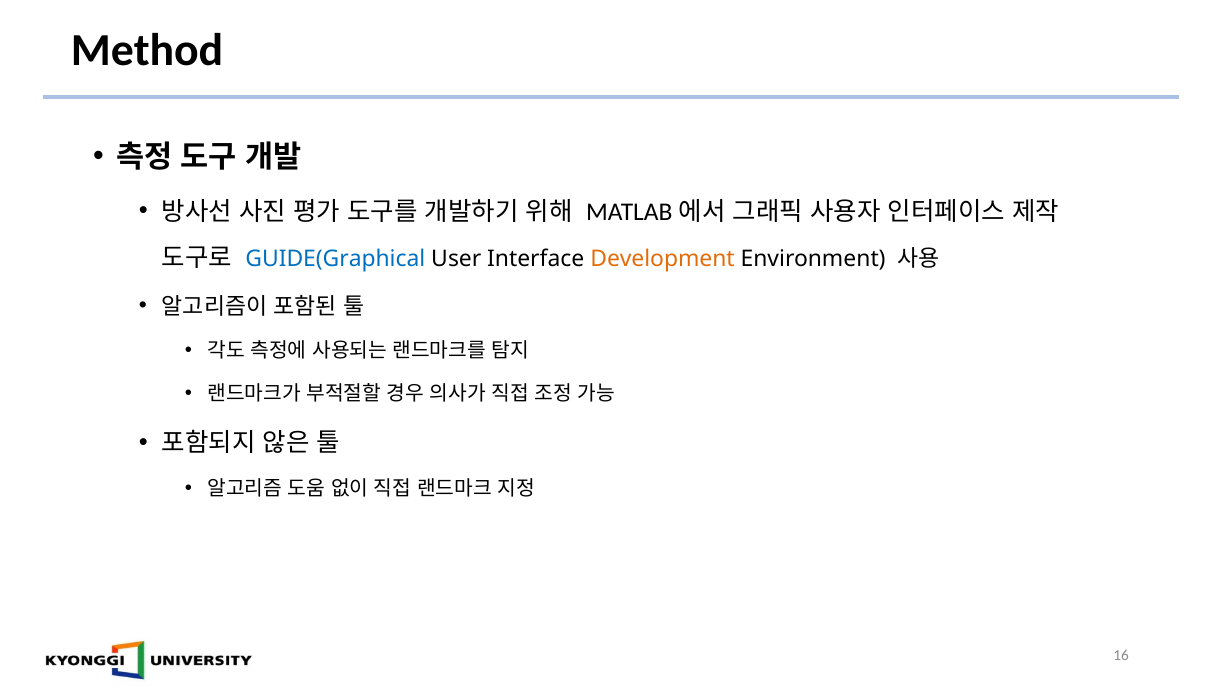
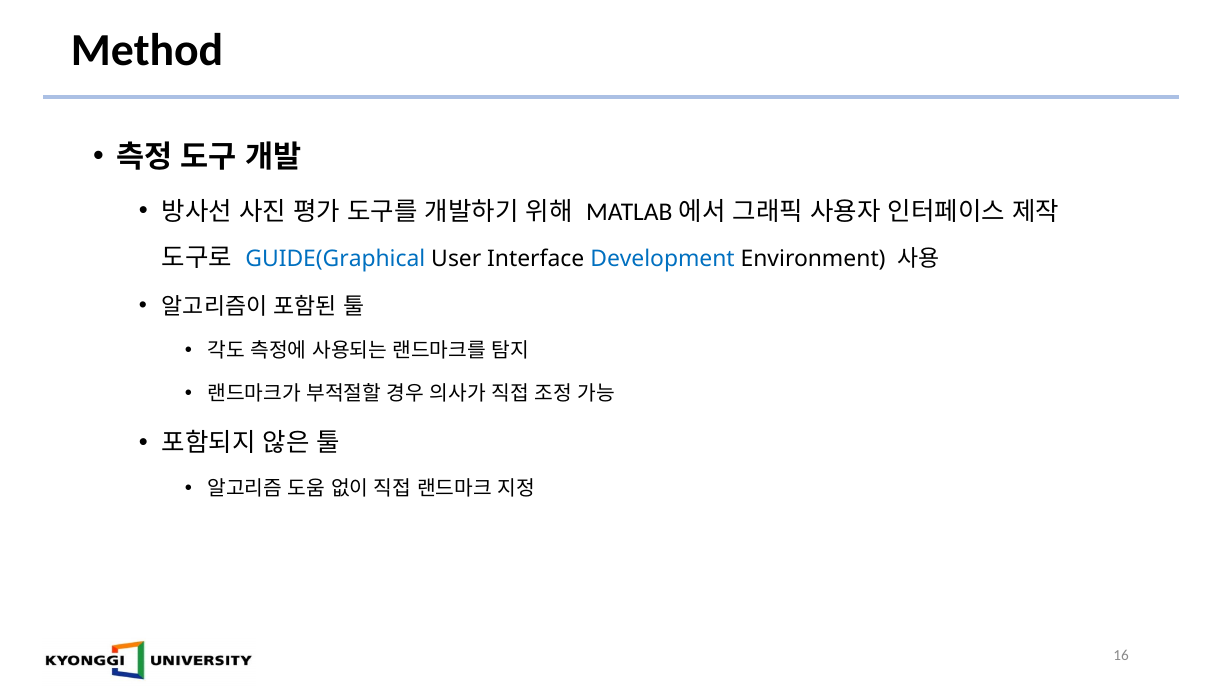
Development colour: orange -> blue
